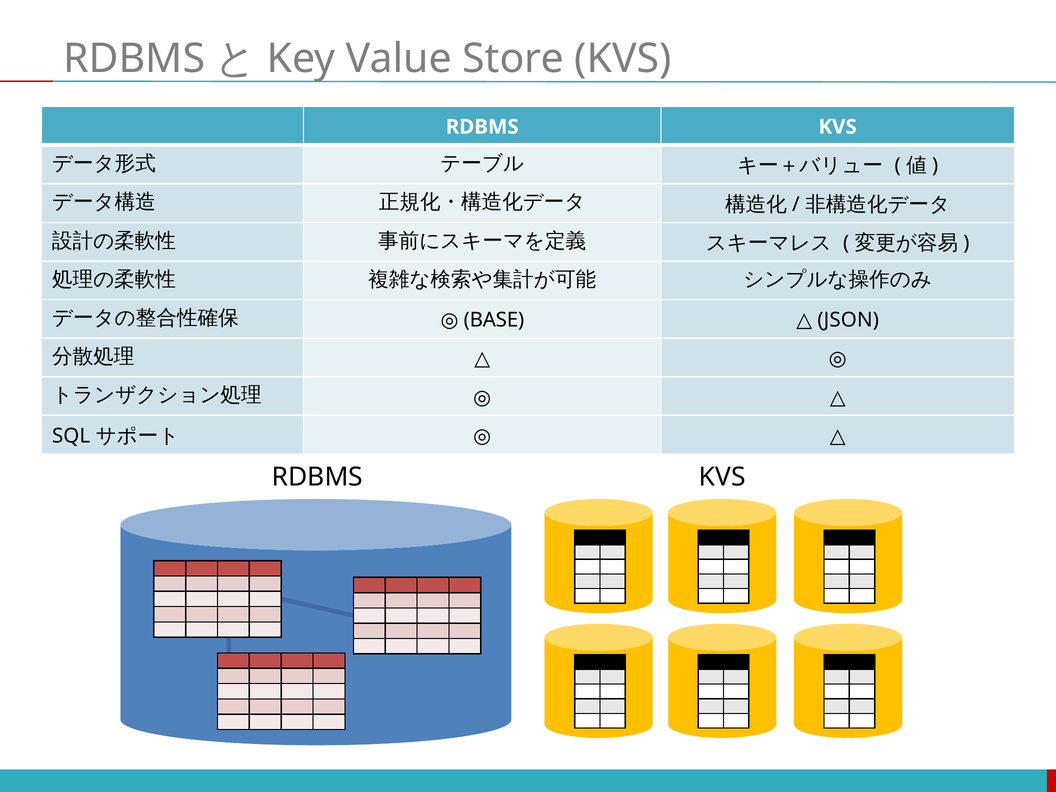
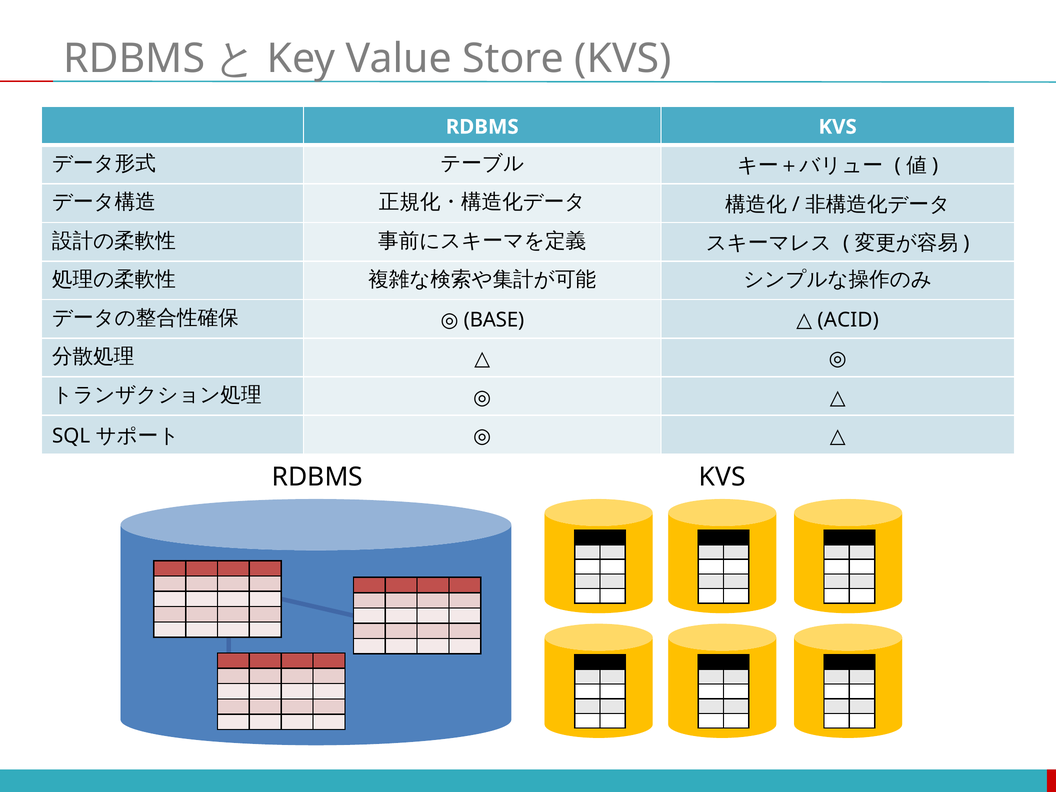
JSON: JSON -> ACID
